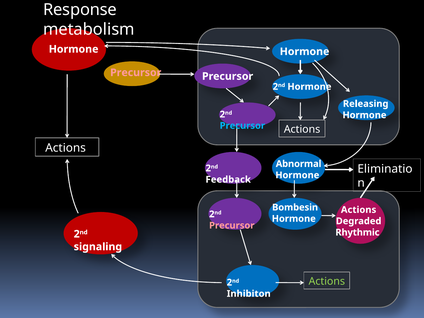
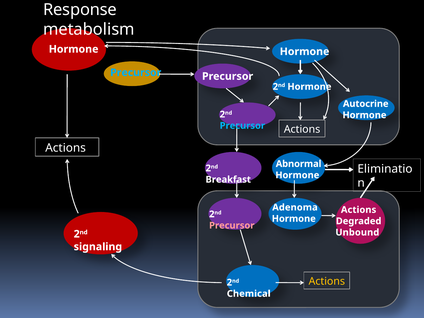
Precursor at (136, 73) colour: pink -> light blue
Releasing: Releasing -> Autocrine
Feedback: Feedback -> Breakfast
Bombesin: Bombesin -> Adenoma
Rhythmic: Rhythmic -> Unbound
Actions at (327, 281) colour: light green -> yellow
Inhibiton: Inhibiton -> Chemical
